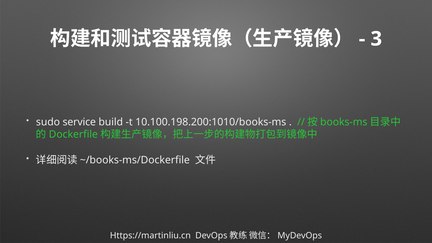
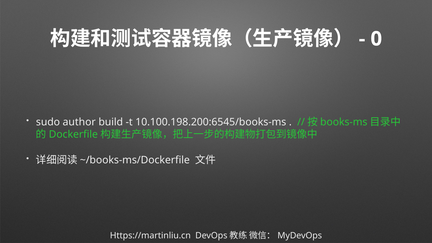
3: 3 -> 0
service: service -> author
10.100.198.200:1010/books-ms: 10.100.198.200:1010/books-ms -> 10.100.198.200:6545/books-ms
